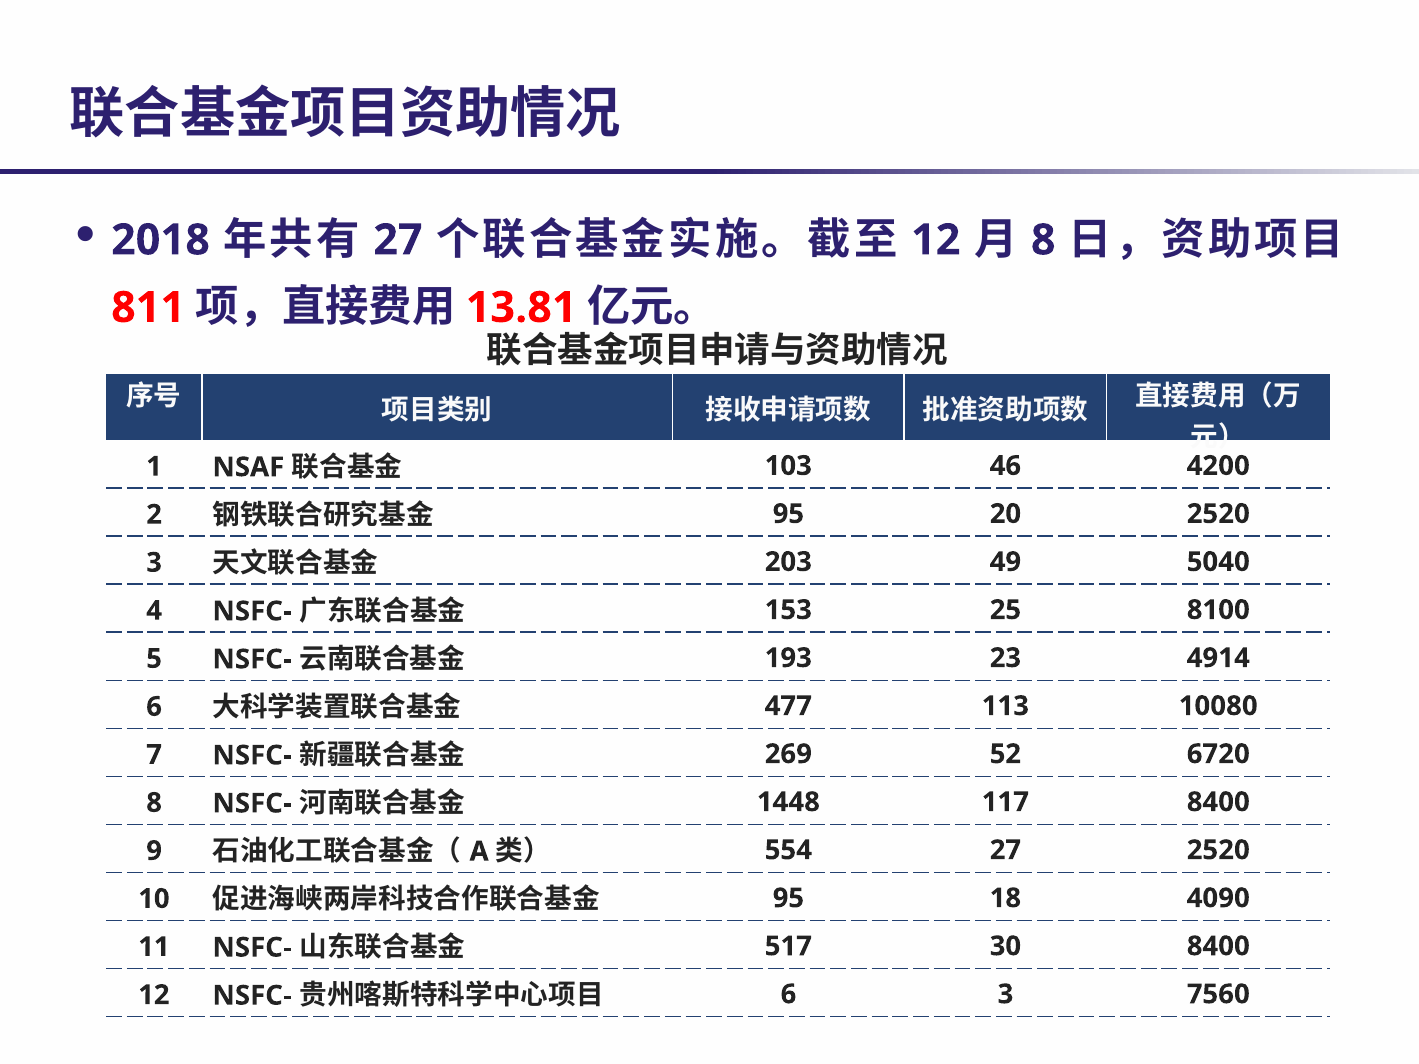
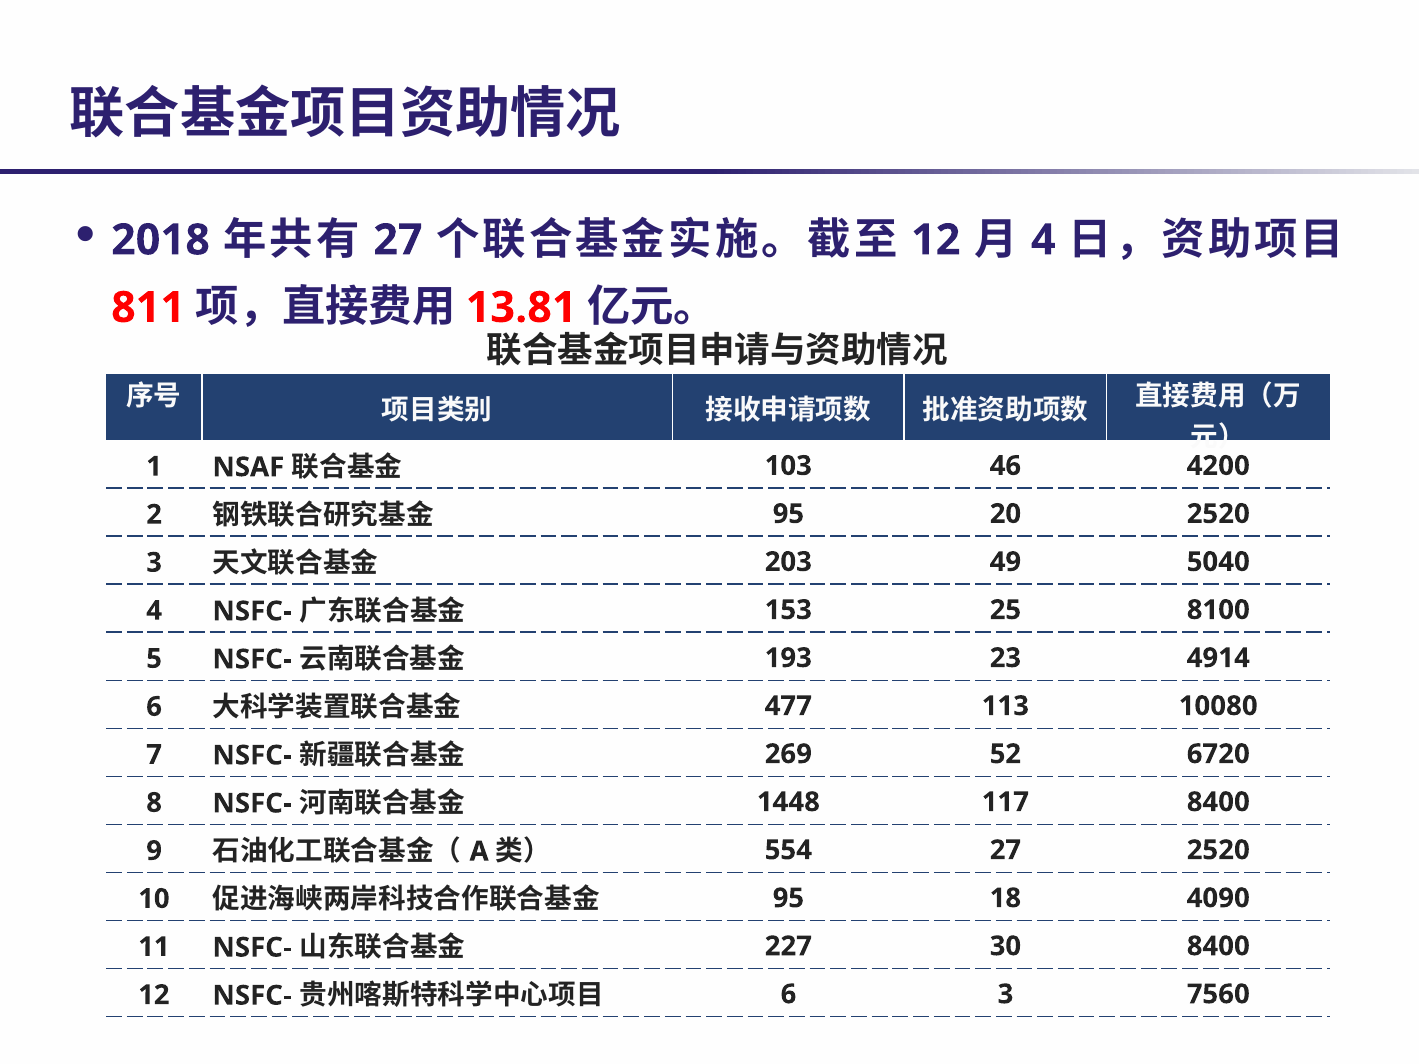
8 at (1043, 240): 8 -> 4
517: 517 -> 227
